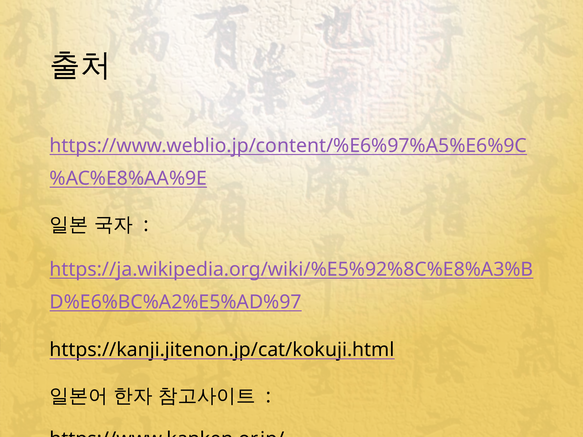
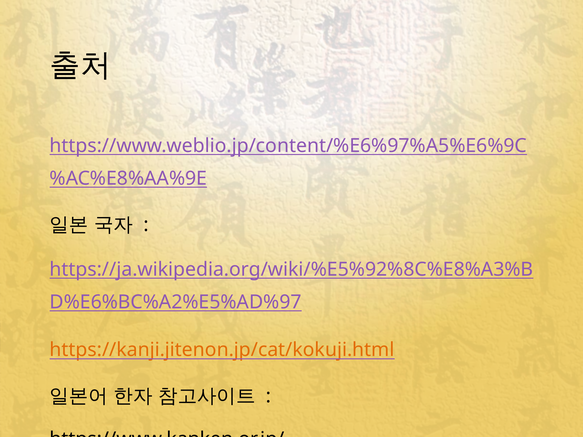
https://kanji.jitenon.jp/cat/kokuji.html colour: black -> orange
